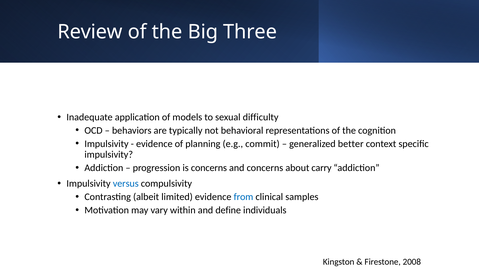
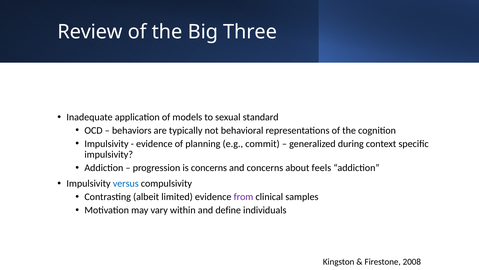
difficulty: difficulty -> standard
better: better -> during
carry: carry -> feels
from colour: blue -> purple
